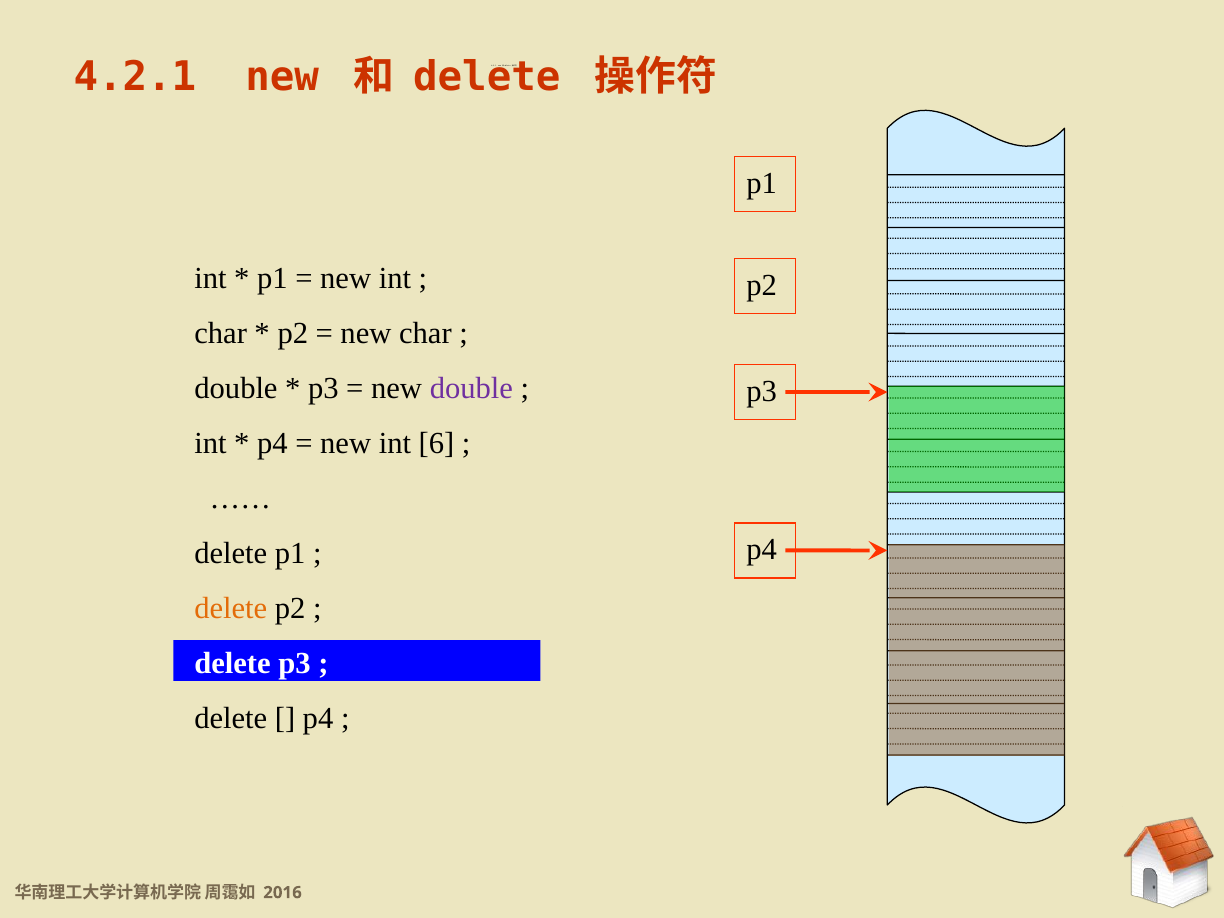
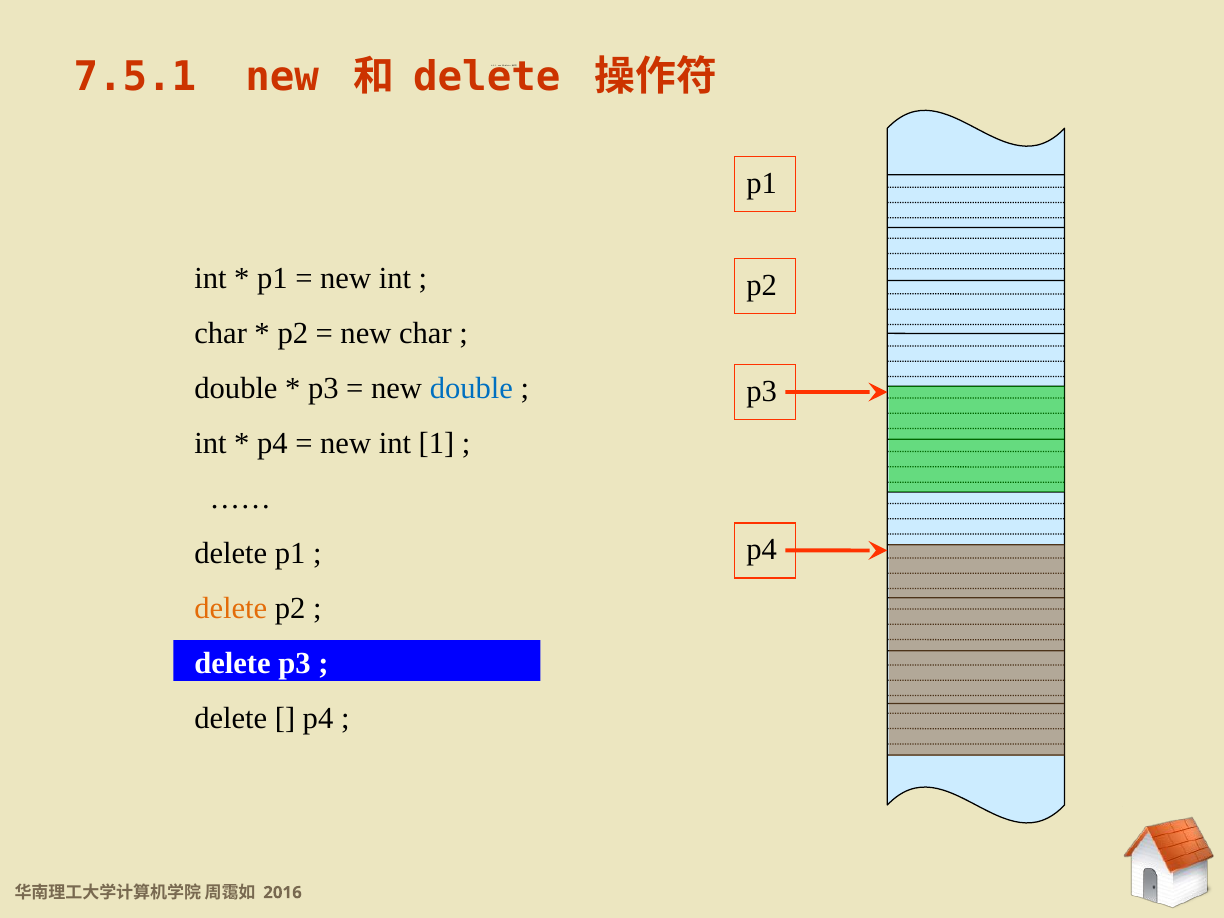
4.2.1: 4.2.1 -> 7.5.1
double at (471, 388) colour: purple -> blue
6: 6 -> 1
